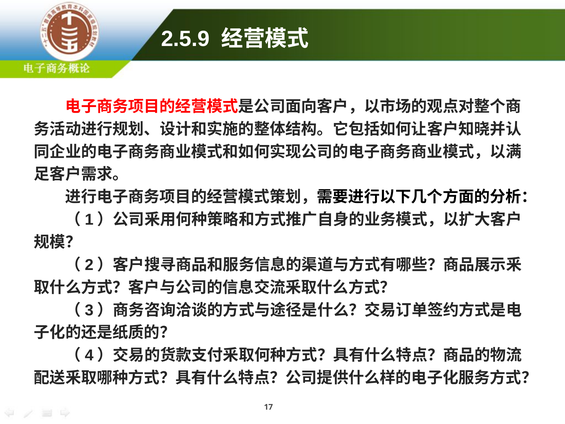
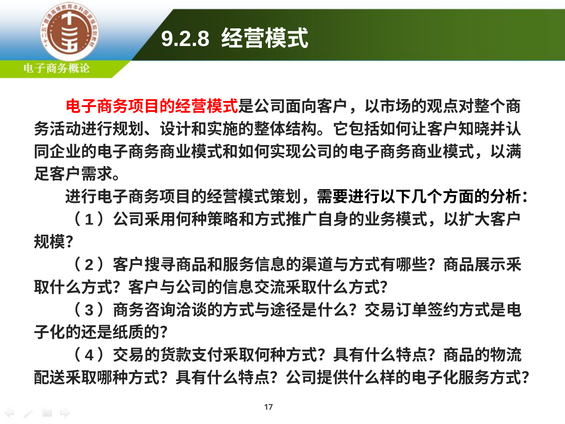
2.5.9: 2.5.9 -> 9.2.8
